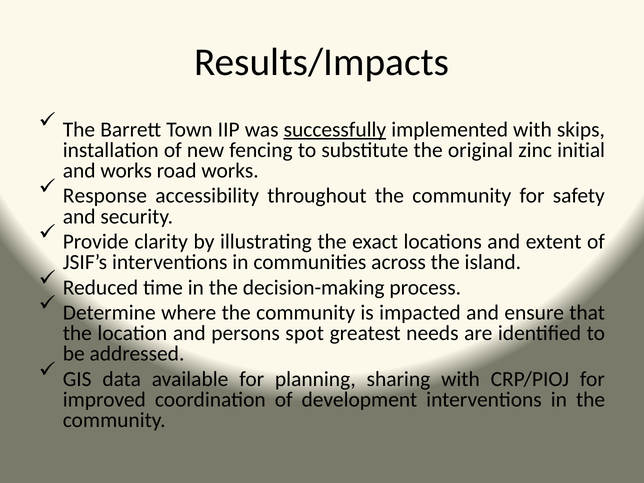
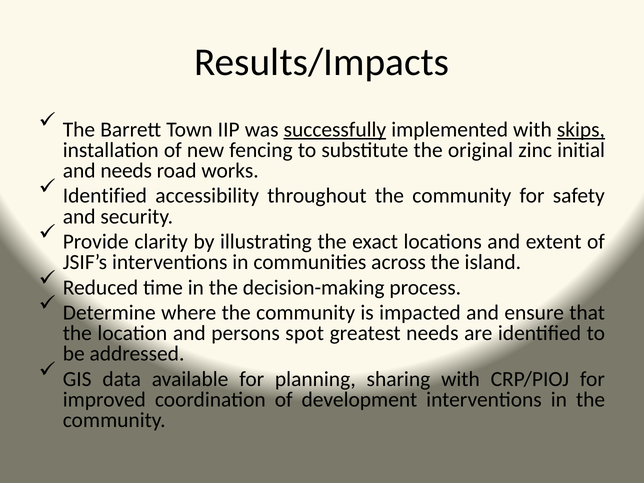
skips underline: none -> present
and works: works -> needs
Response at (105, 196): Response -> Identified
